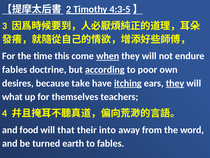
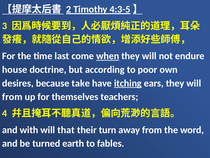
this: this -> last
fables at (15, 69): fables -> house
according underline: present -> none
they at (175, 83) underline: present -> none
what at (12, 97): what -> from
food: food -> with
into: into -> turn
